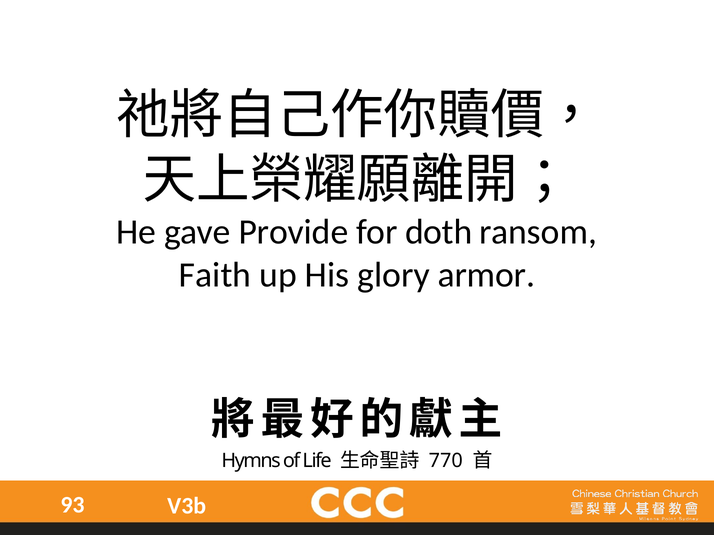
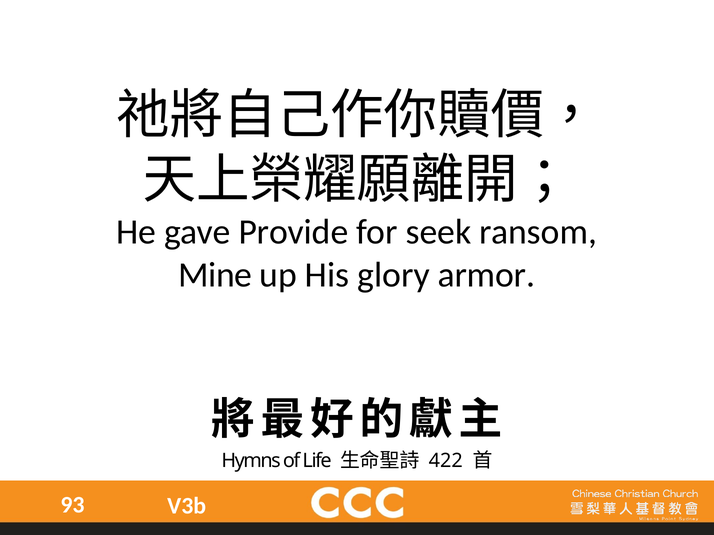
doth: doth -> seek
Faith: Faith -> Mine
770: 770 -> 422
